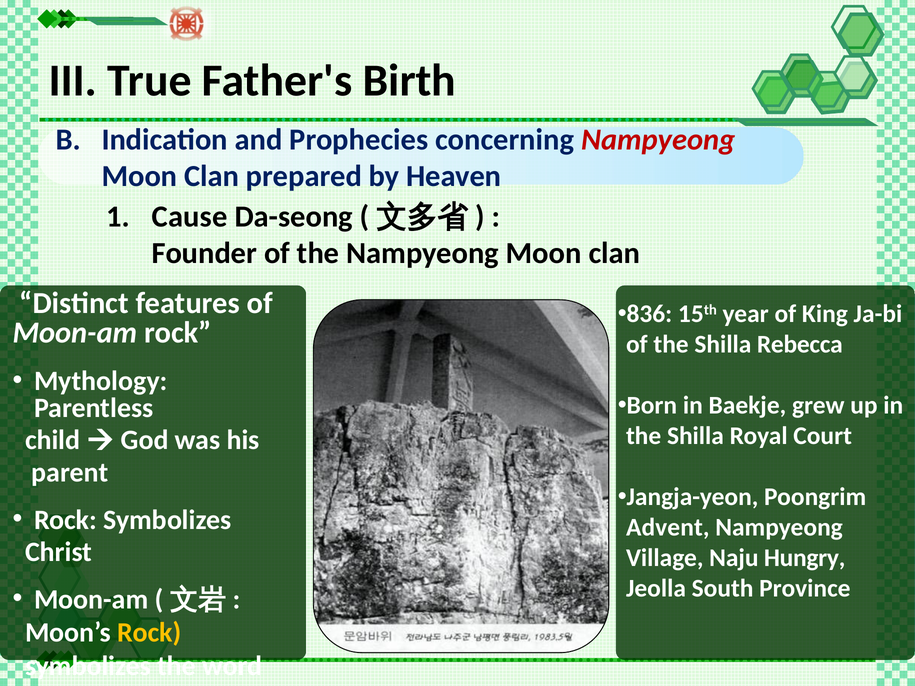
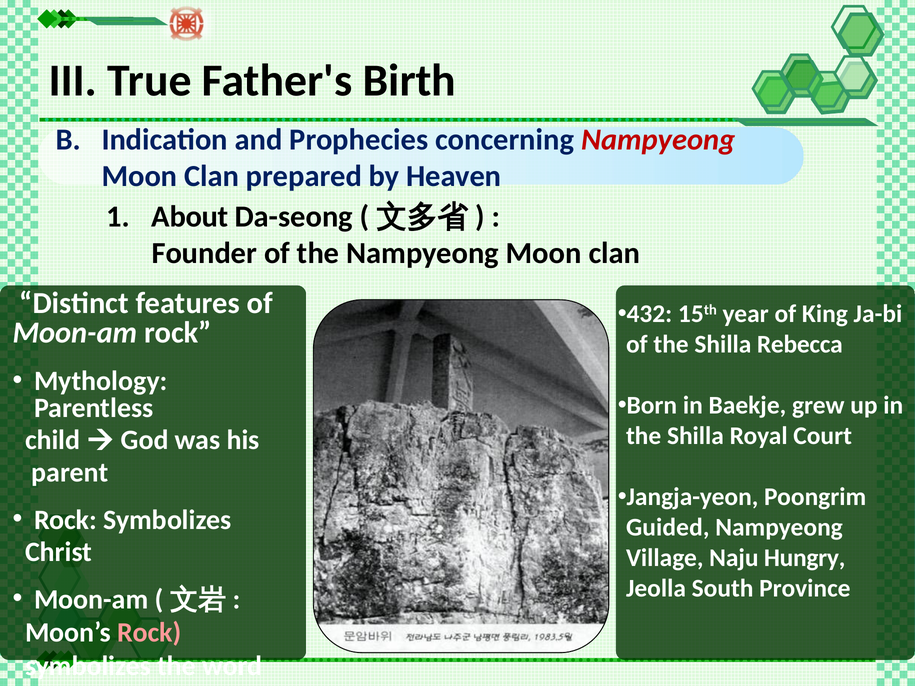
Cause: Cause -> About
836: 836 -> 432
Advent: Advent -> Guided
Rock at (149, 633) colour: yellow -> pink
